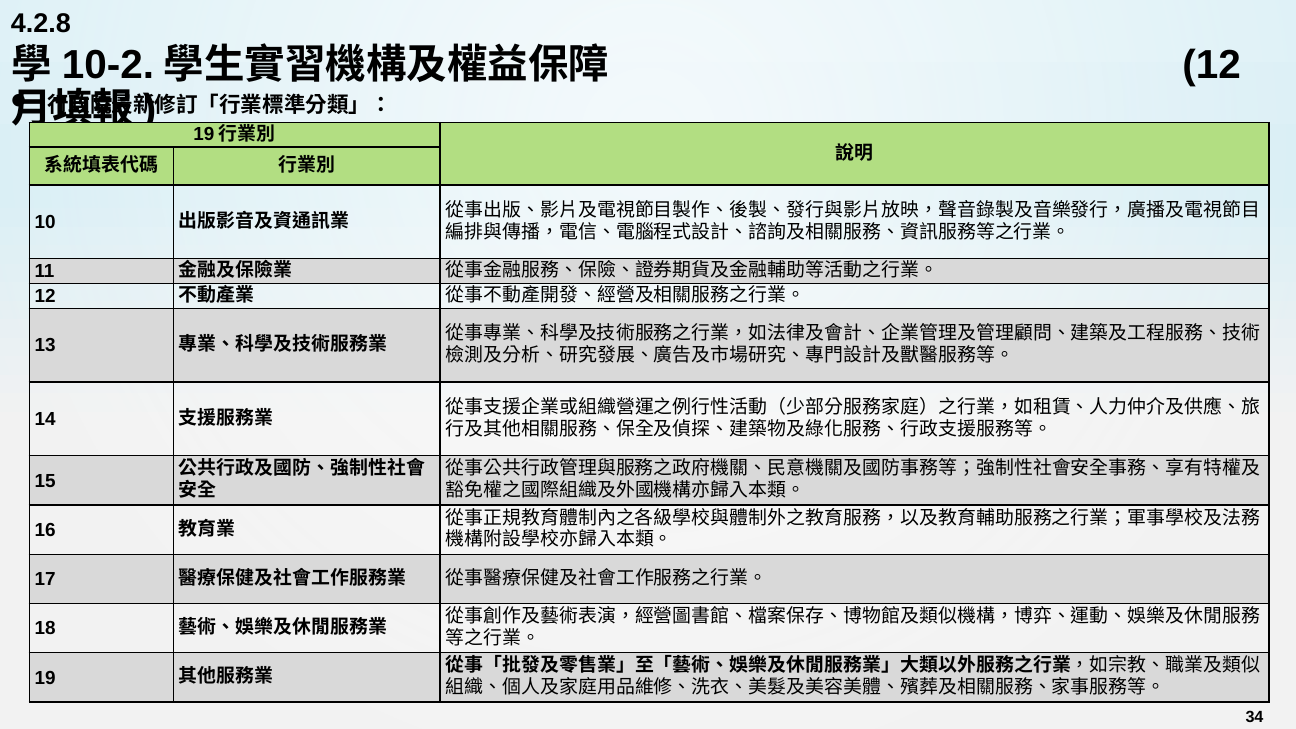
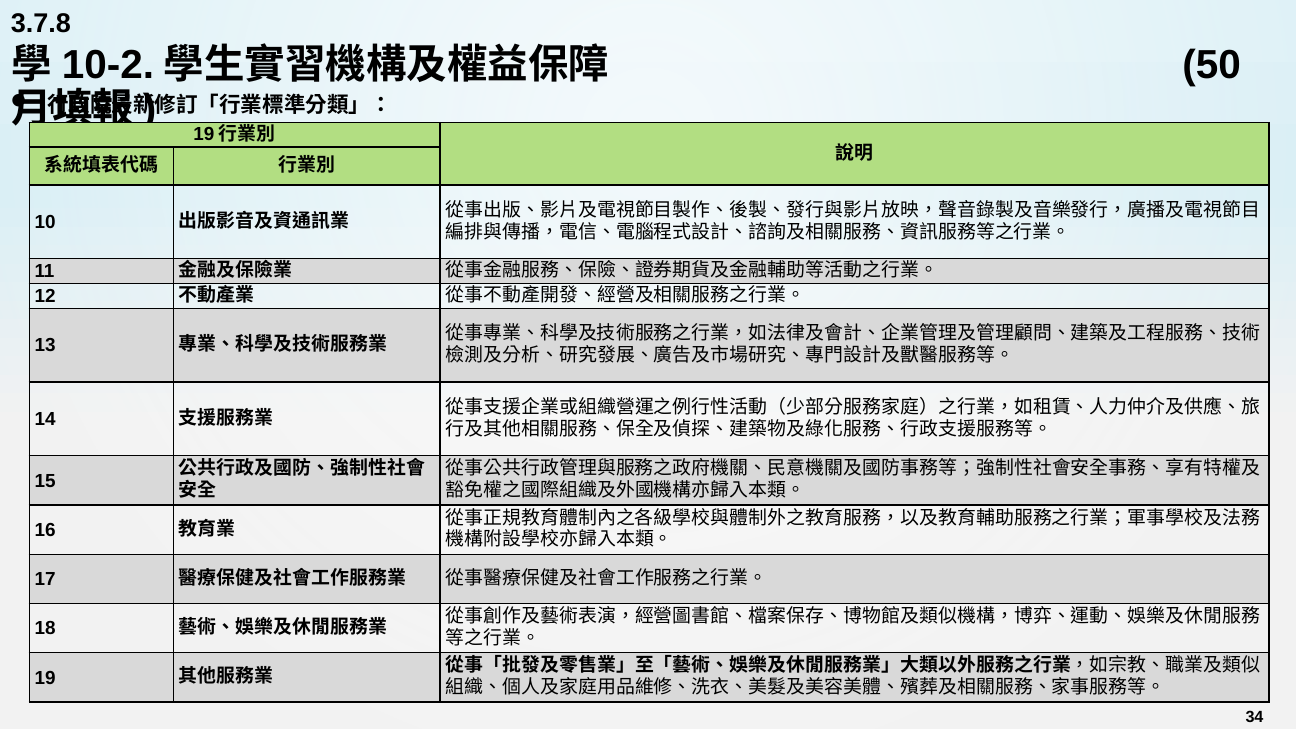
4.2.8: 4.2.8 -> 3.7.8
12 at (1212, 65): 12 -> 50
